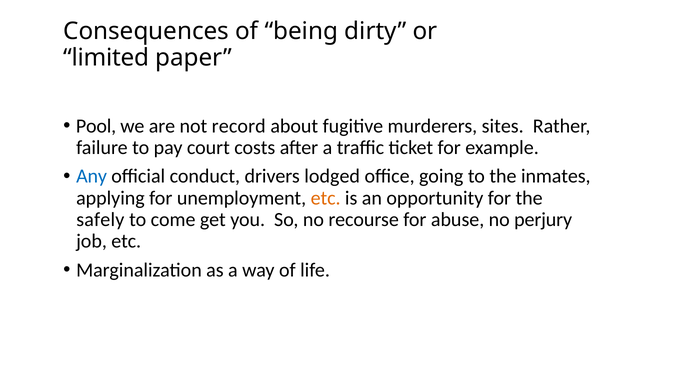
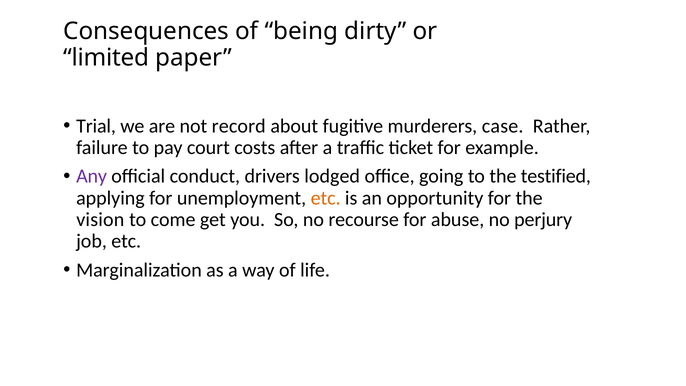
Pool: Pool -> Trial
sites: sites -> case
Any colour: blue -> purple
inmates: inmates -> testified
safely: safely -> vision
